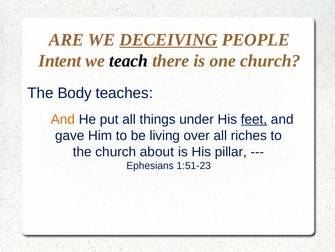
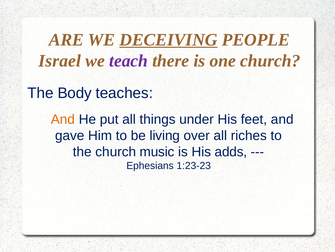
Intent: Intent -> Israel
teach colour: black -> purple
feet underline: present -> none
about: about -> music
pillar: pillar -> adds
1:51-23: 1:51-23 -> 1:23-23
